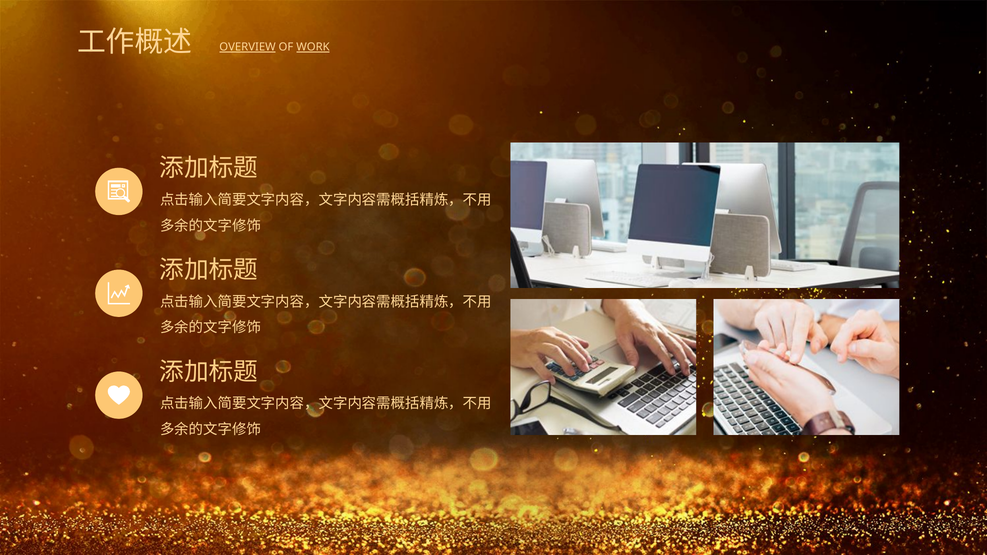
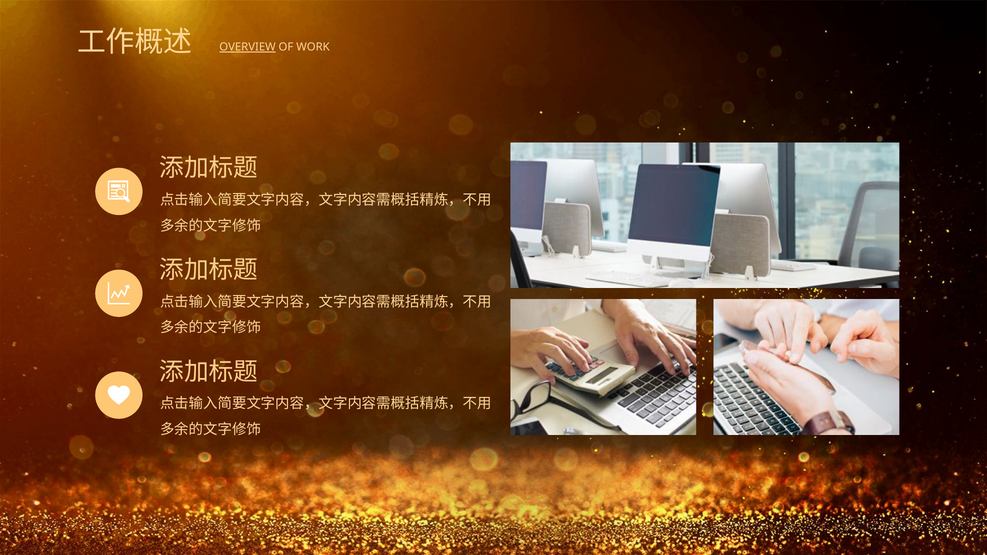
WORK underline: present -> none
